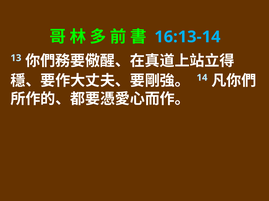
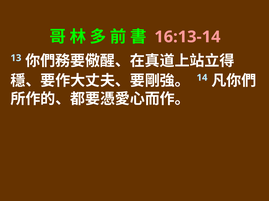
16:13-14 colour: light blue -> pink
